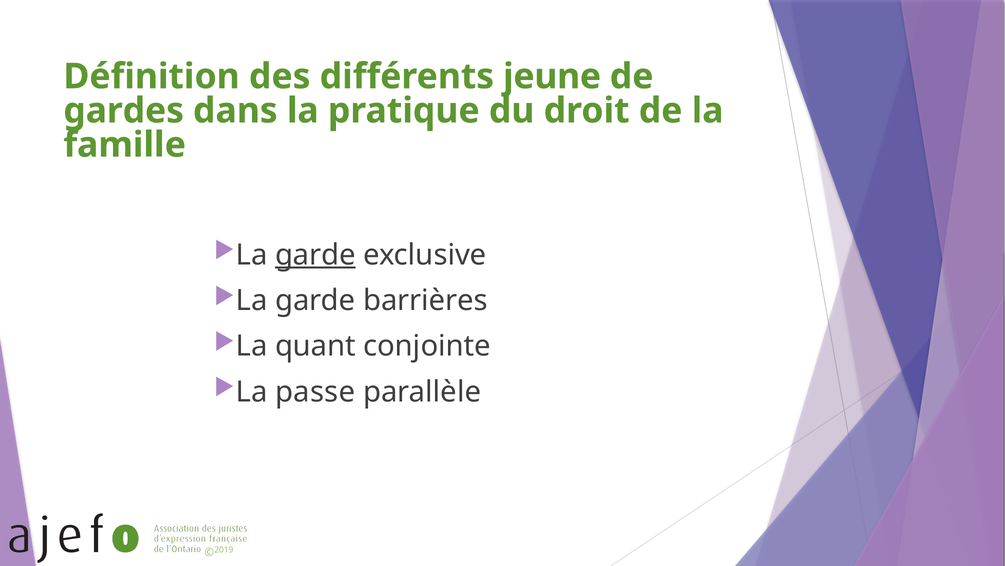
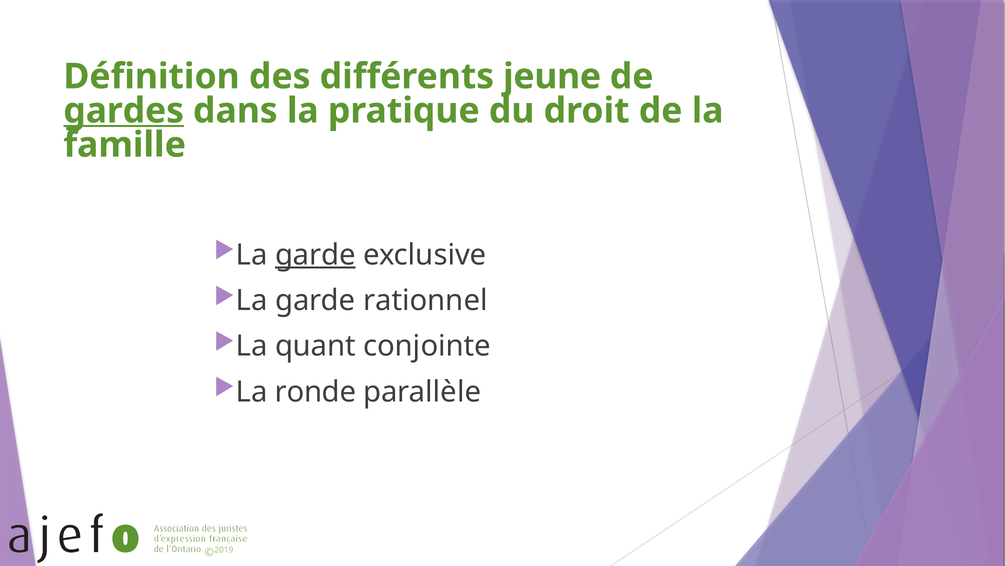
gardes underline: none -> present
barrières: barrières -> rationnel
passe: passe -> ronde
